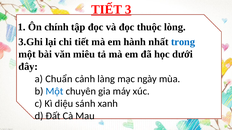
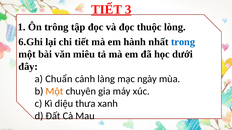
chính: chính -> trông
3.Ghi: 3.Ghi -> 6.Ghi
Một at (54, 92) colour: blue -> orange
sánh: sánh -> thưa
